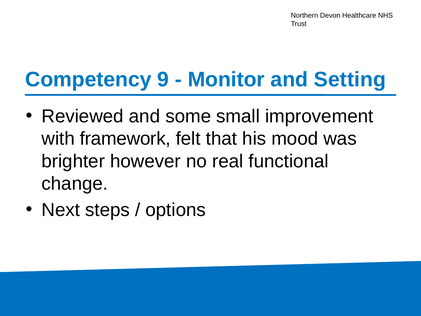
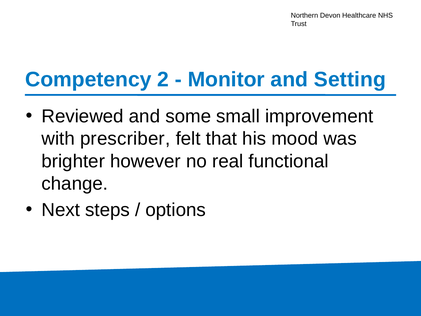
9: 9 -> 2
framework: framework -> prescriber
